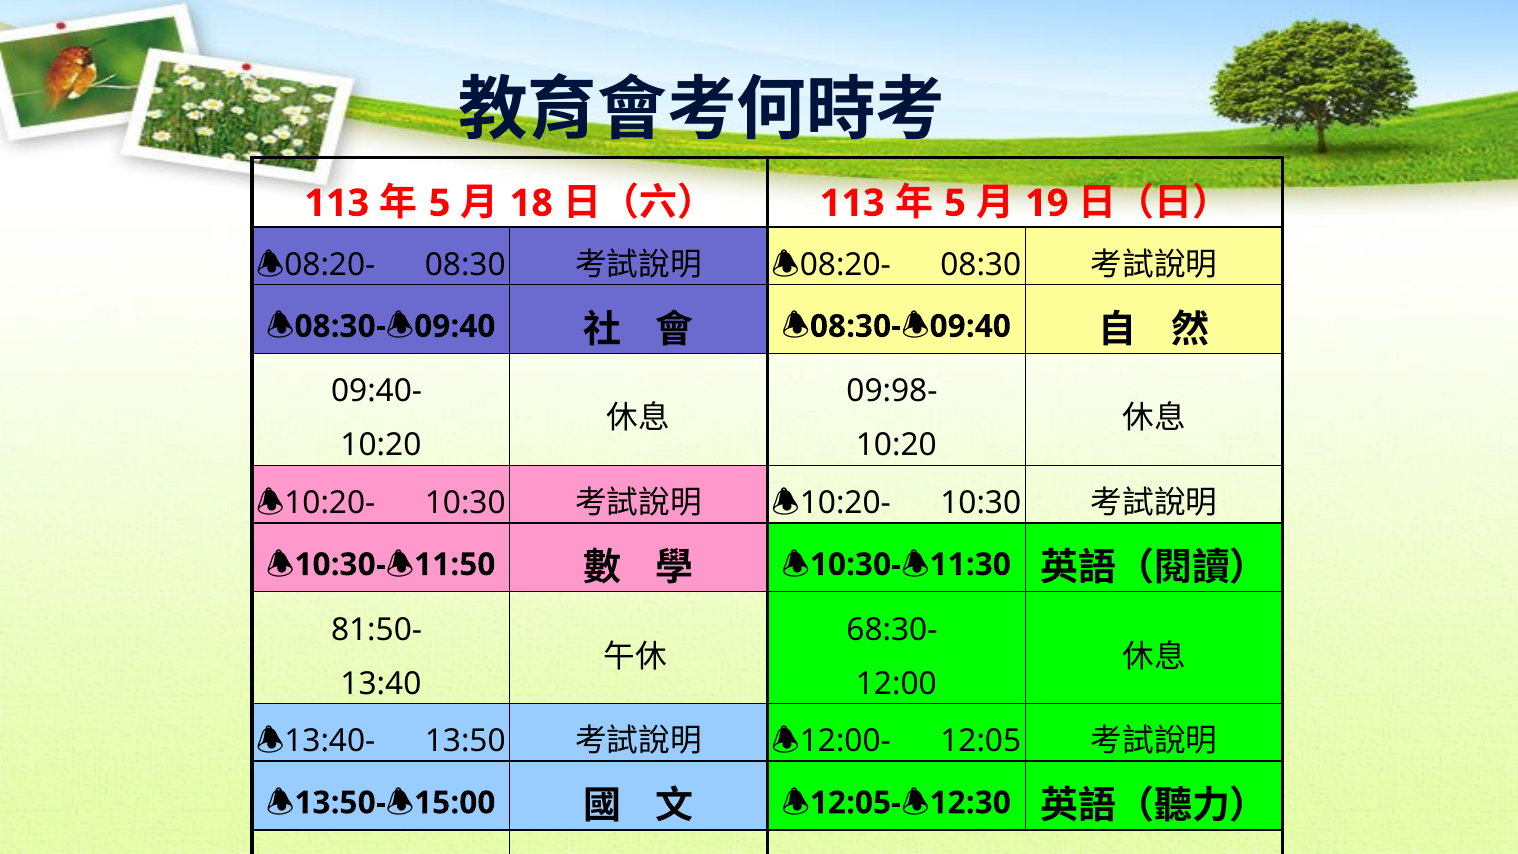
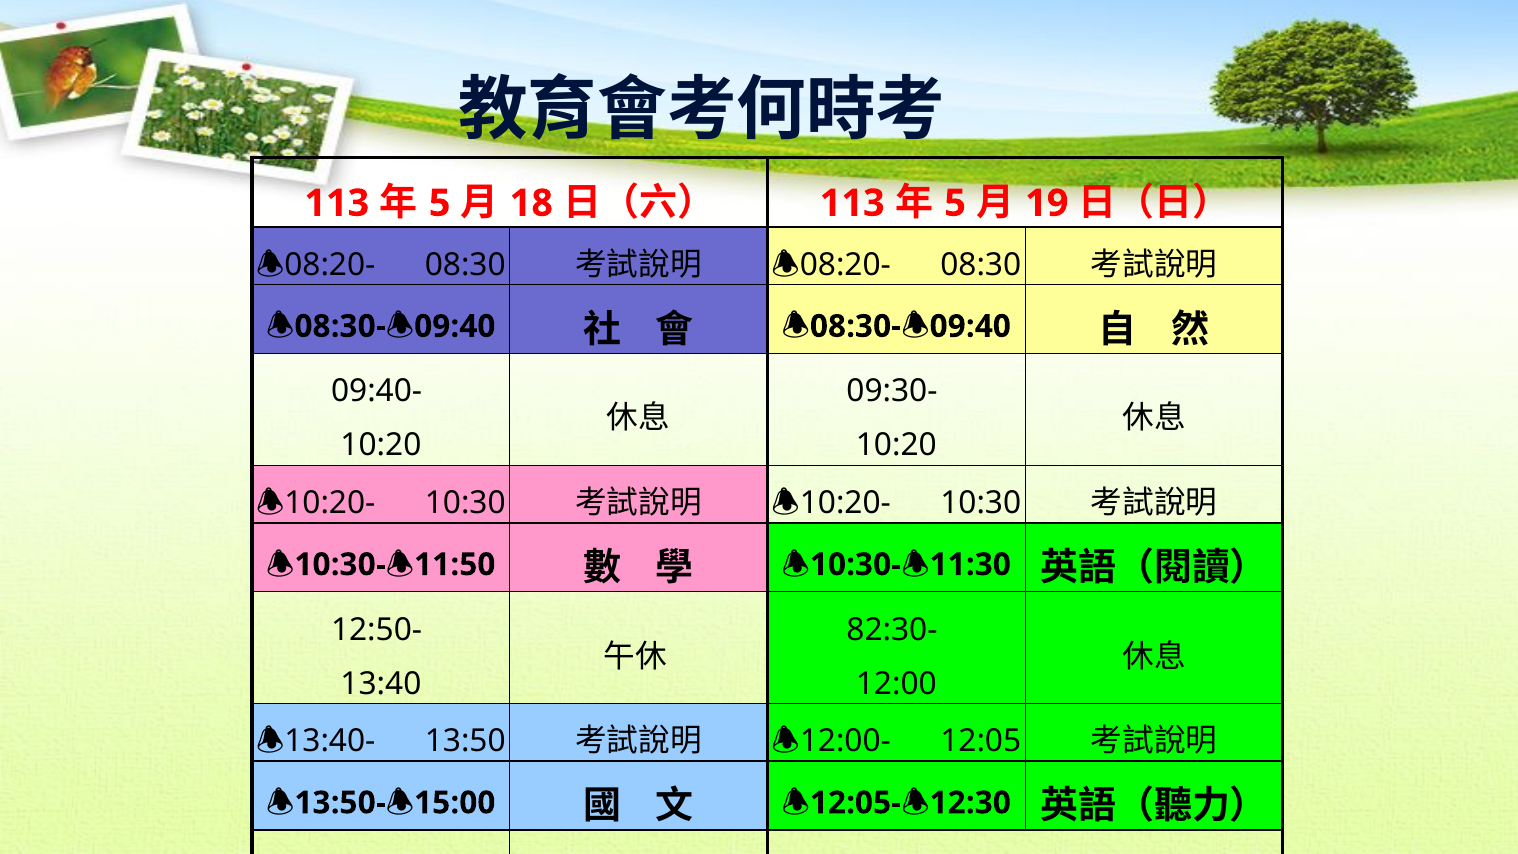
09:98-: 09:98- -> 09:30-
81:50-: 81:50- -> 12:50-
68:30-: 68:30- -> 82:30-
